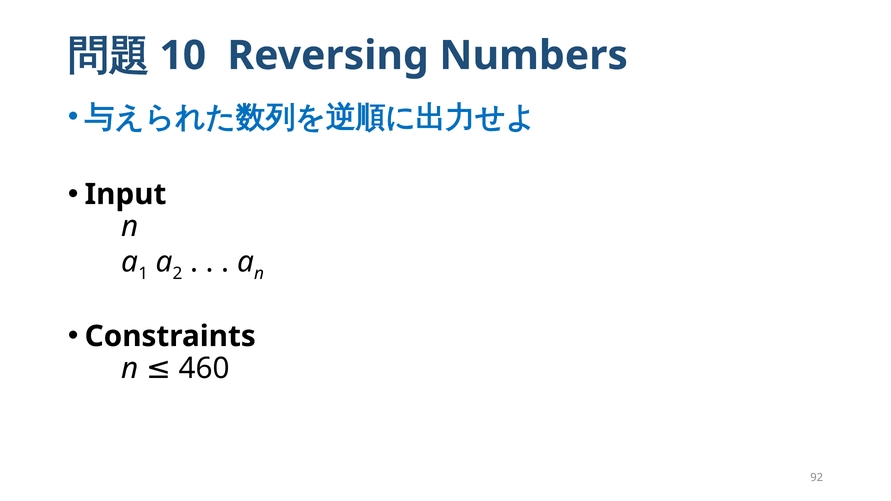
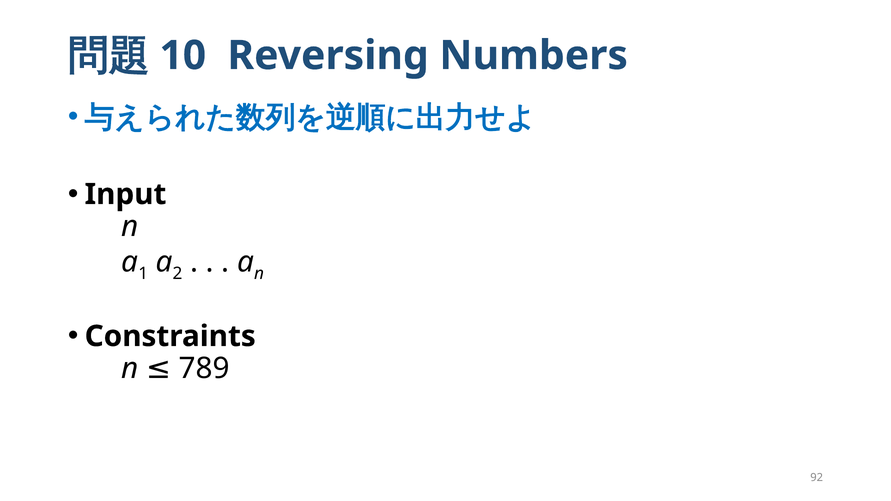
460: 460 -> 789
